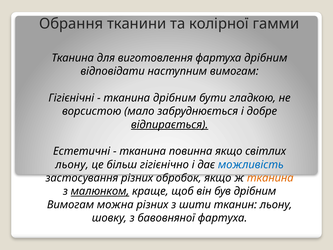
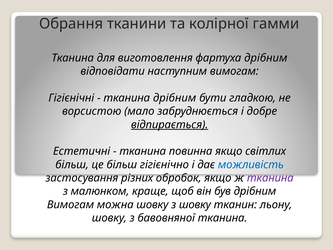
льону at (72, 164): льону -> більш
тканина at (270, 178) colour: orange -> purple
малюнком underline: present -> none
можна різних: різних -> шовку
з шити: шити -> шовку
бавовняної фартуха: фартуха -> тканина
